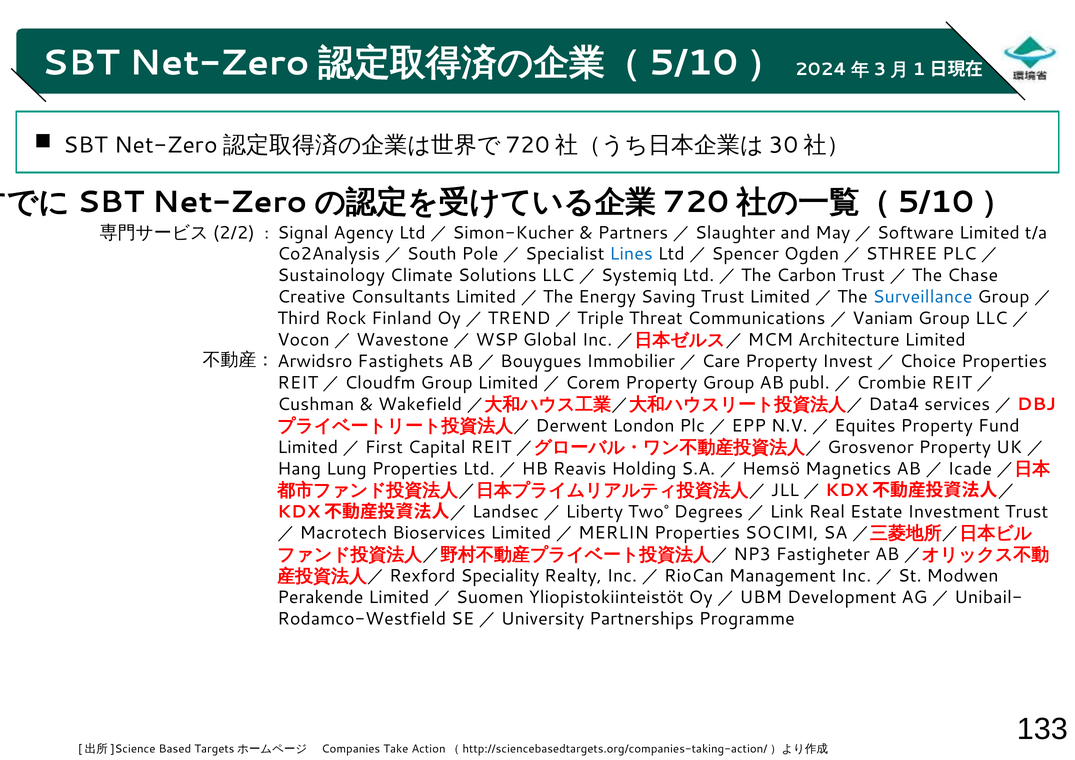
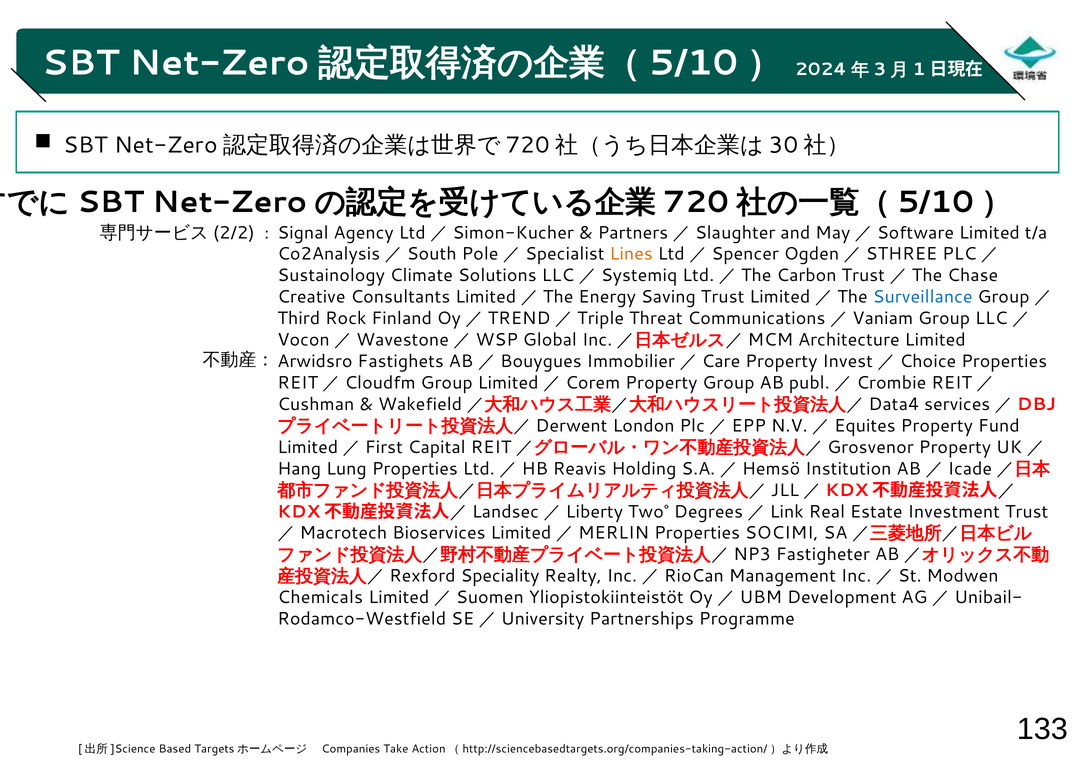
Lines colour: blue -> orange
Magnetics: Magnetics -> Institution
Perakende: Perakende -> Chemicals
